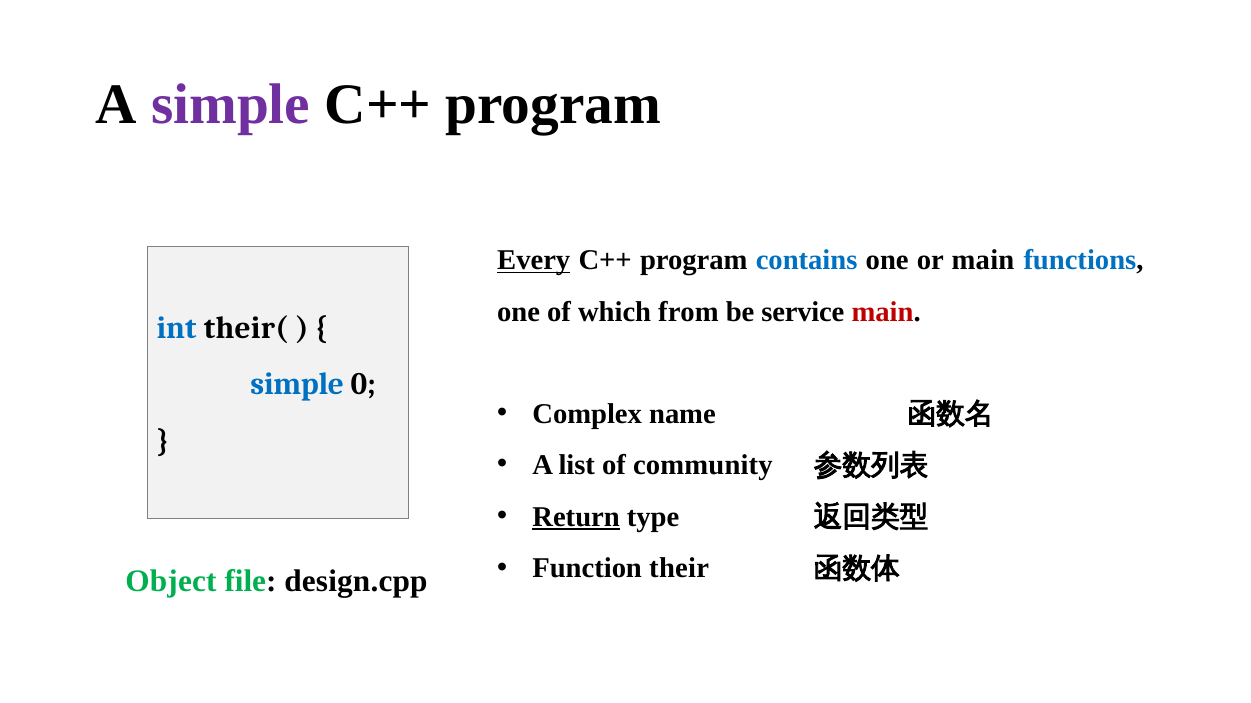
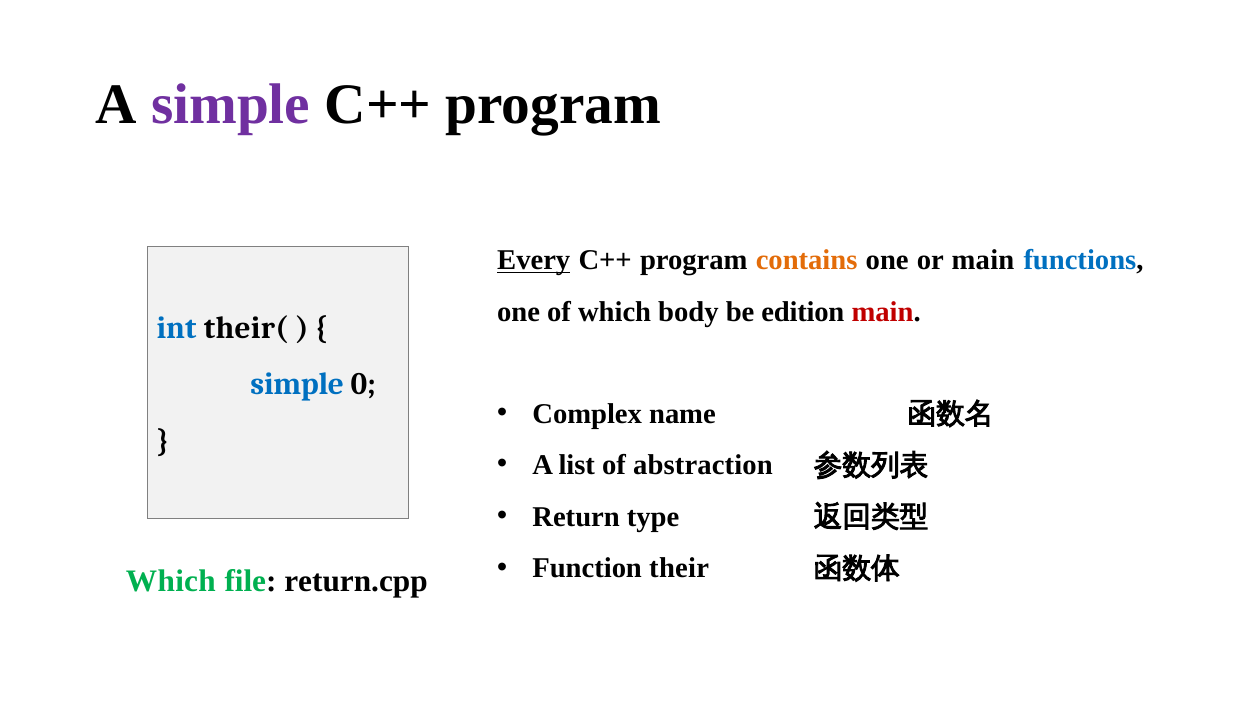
contains colour: blue -> orange
from: from -> body
service: service -> edition
community: community -> abstraction
Return underline: present -> none
Object at (171, 581): Object -> Which
design.cpp: design.cpp -> return.cpp
